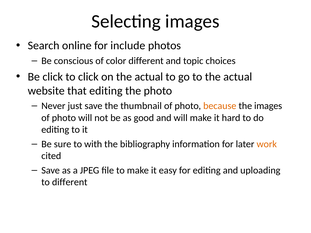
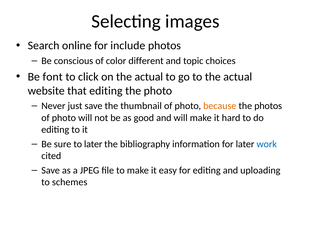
Be click: click -> font
the images: images -> photos
to with: with -> later
work colour: orange -> blue
to different: different -> schemes
